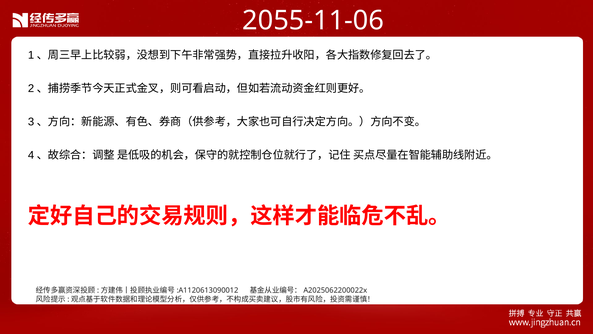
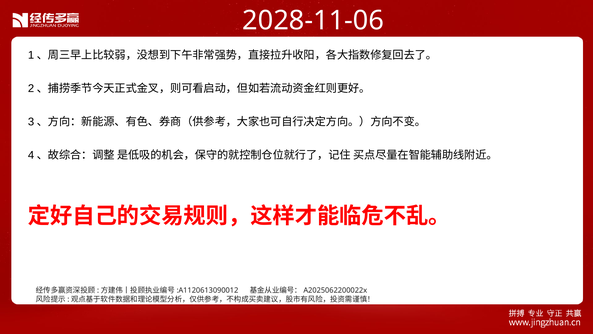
2055-11-06: 2055-11-06 -> 2028-11-06
